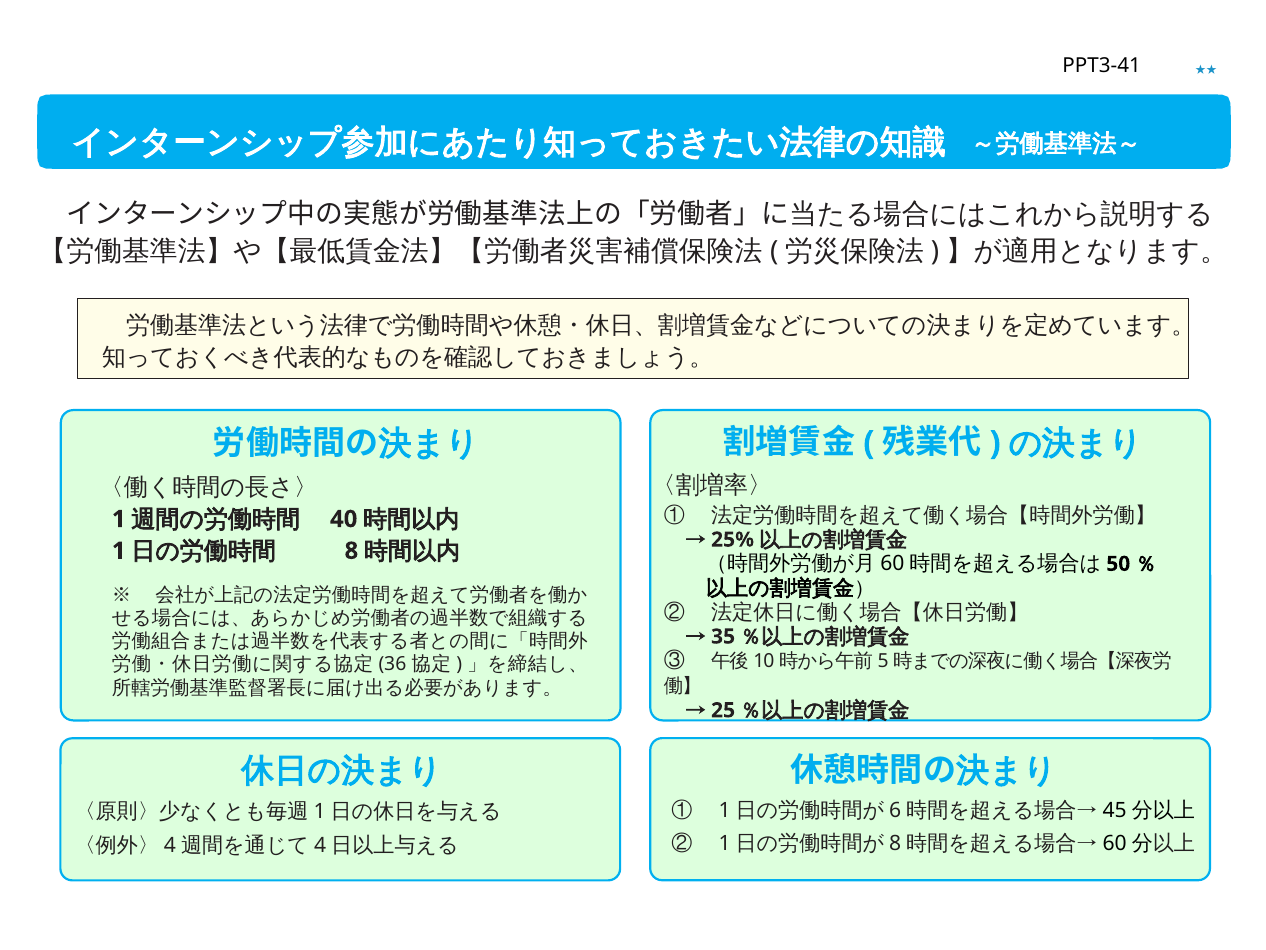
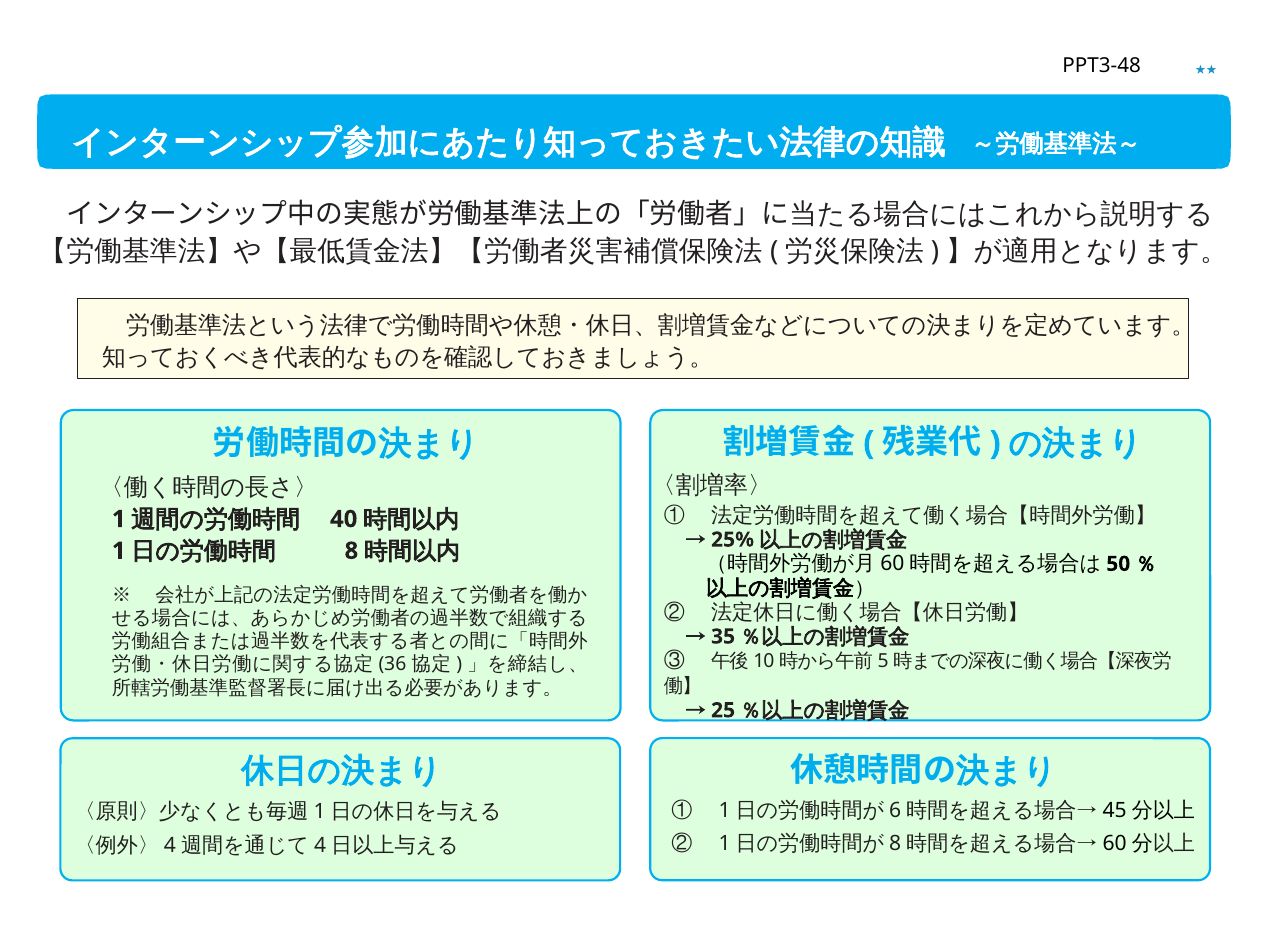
PPT3-41: PPT3-41 -> PPT3-48
